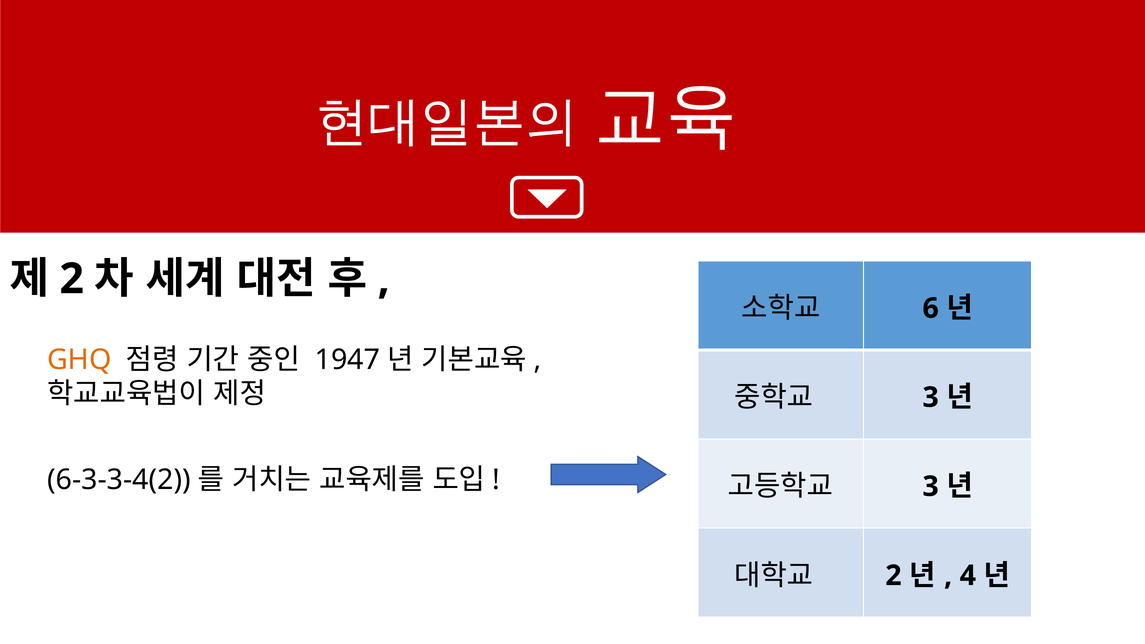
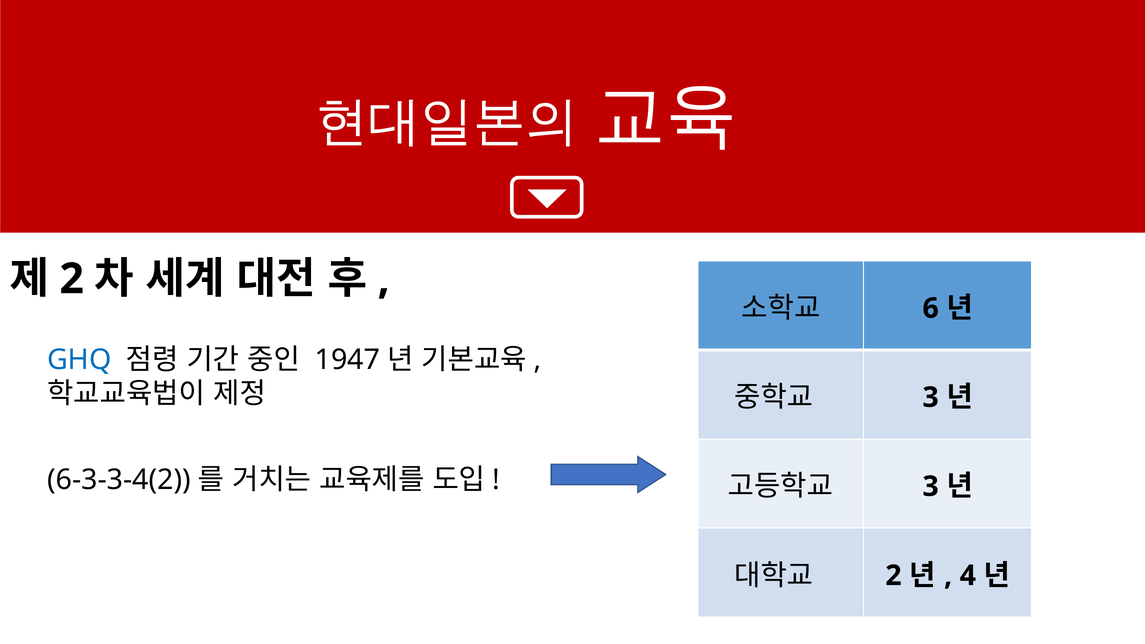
GHQ colour: orange -> blue
